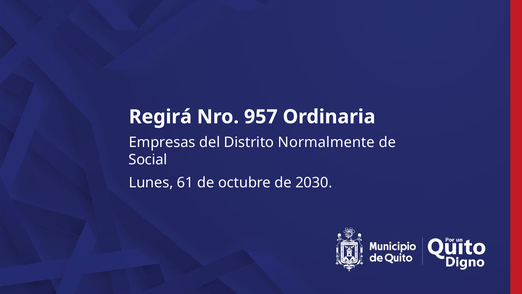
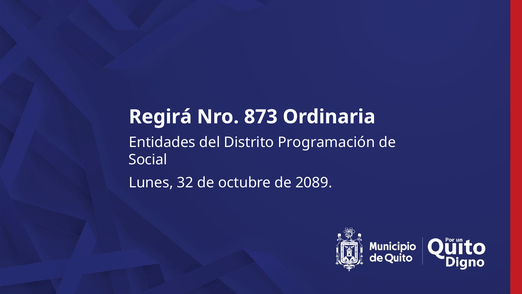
957: 957 -> 873
Empresas: Empresas -> Entidades
Normalmente: Normalmente -> Programación
61: 61 -> 32
2030: 2030 -> 2089
